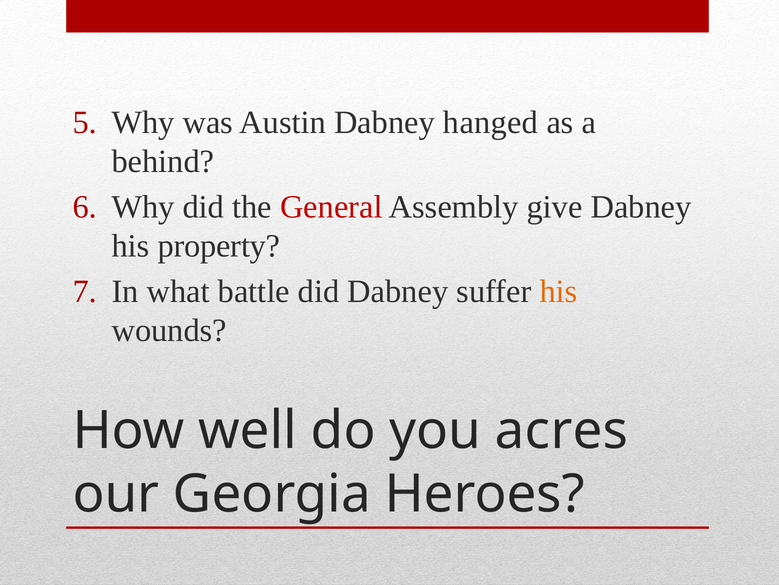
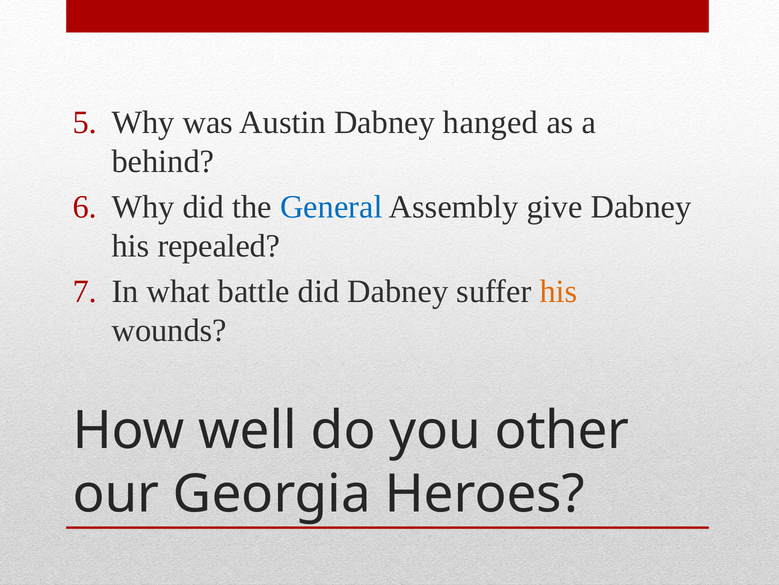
General colour: red -> blue
property: property -> repealed
acres: acres -> other
